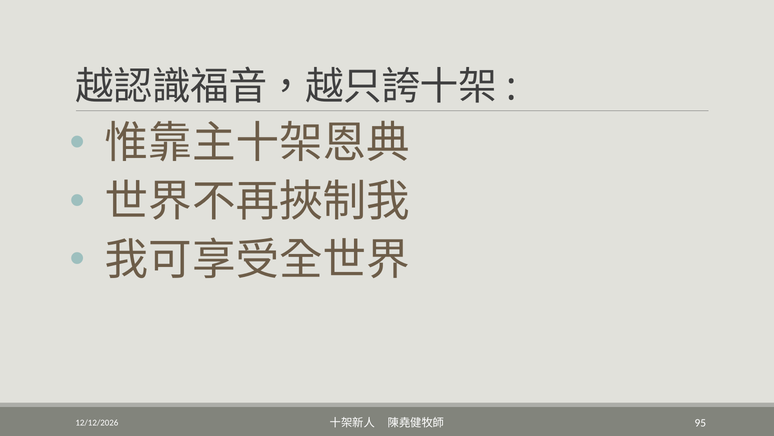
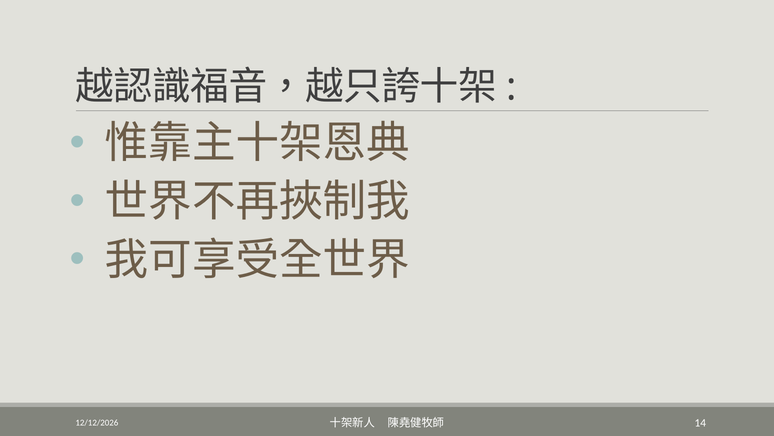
95: 95 -> 14
